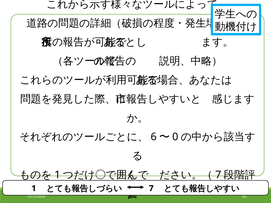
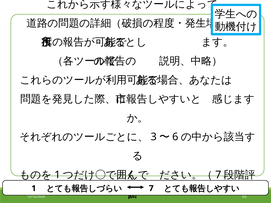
6: 6 -> 3
0: 0 -> 6
